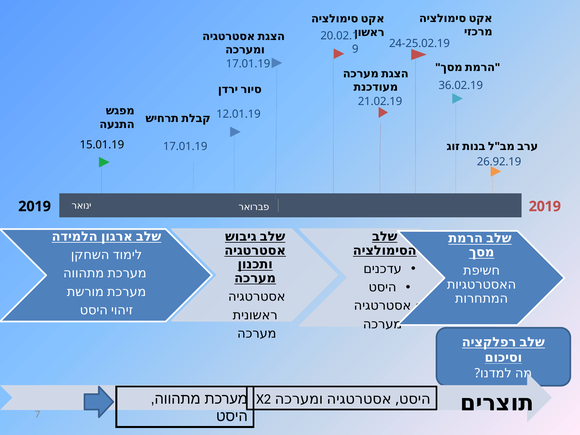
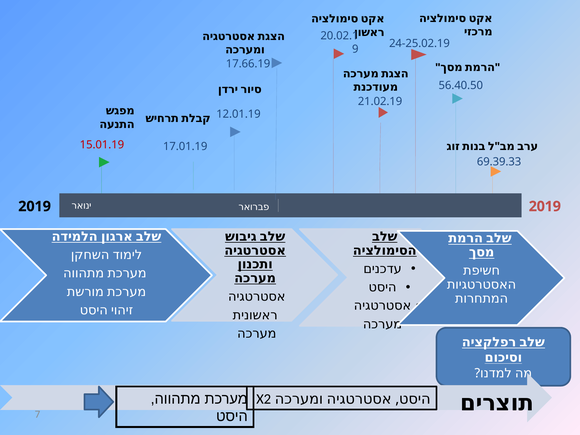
17.01.19 at (248, 64): 17.01.19 -> 17.66.19
36.02.19: 36.02.19 -> 56.40.50
15.01.19 colour: black -> red
26.92.19: 26.92.19 -> 69.39.33
